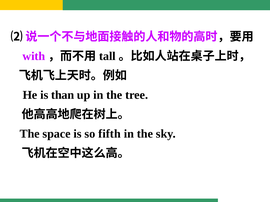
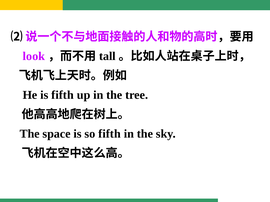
with: with -> look
is than: than -> fifth
